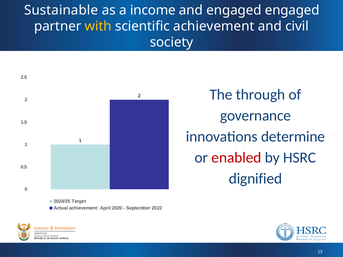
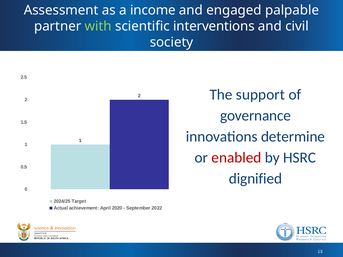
Sustainable: Sustainable -> Assessment
engaged engaged: engaged -> palpable
with colour: yellow -> light green
scientific achievement: achievement -> interventions
through: through -> support
